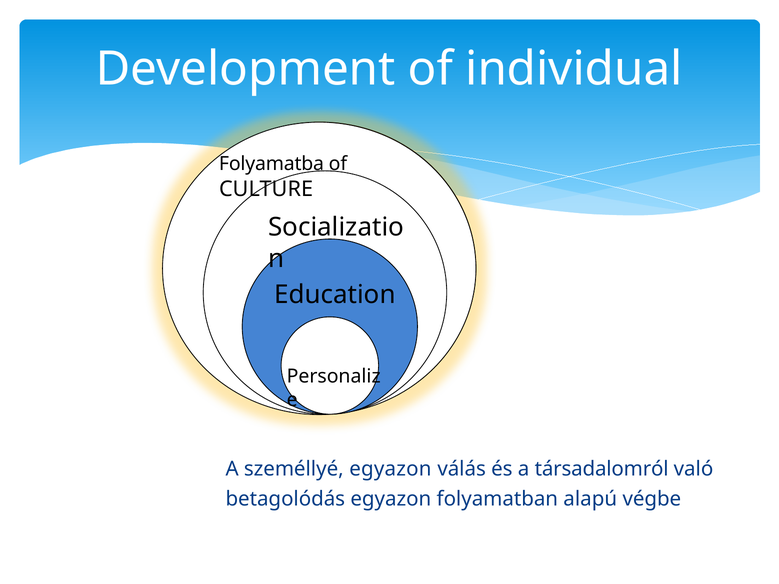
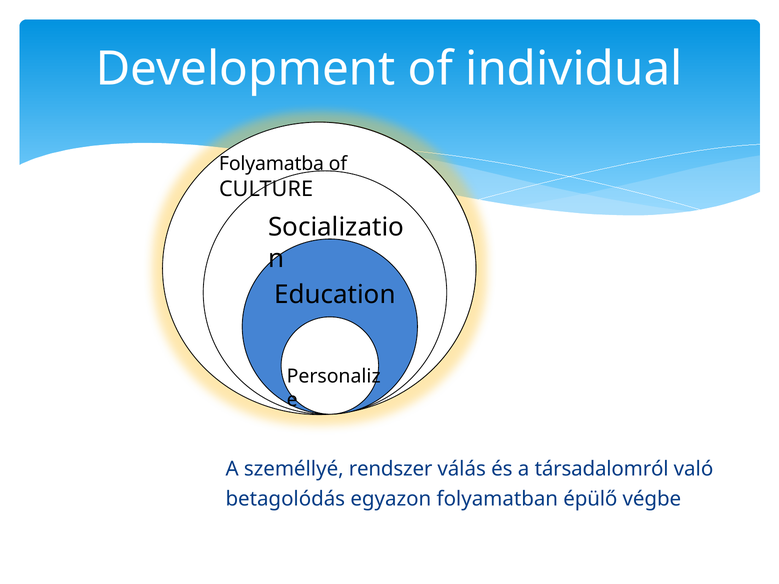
személlyé egyazon: egyazon -> rendszer
alapú: alapú -> épülő
